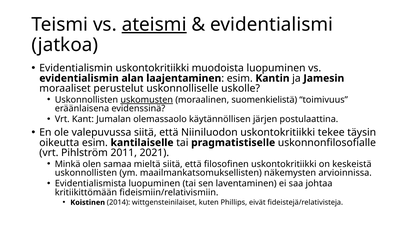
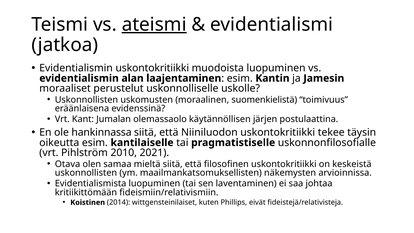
uskomusten underline: present -> none
valepuvussa: valepuvussa -> hankinnassa
2011: 2011 -> 2010
Minkä: Minkä -> Otava
